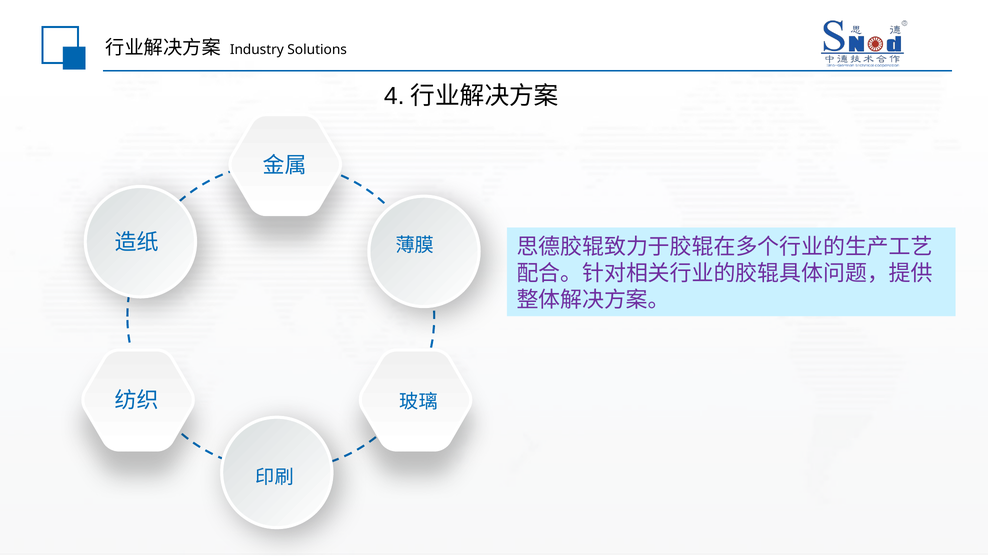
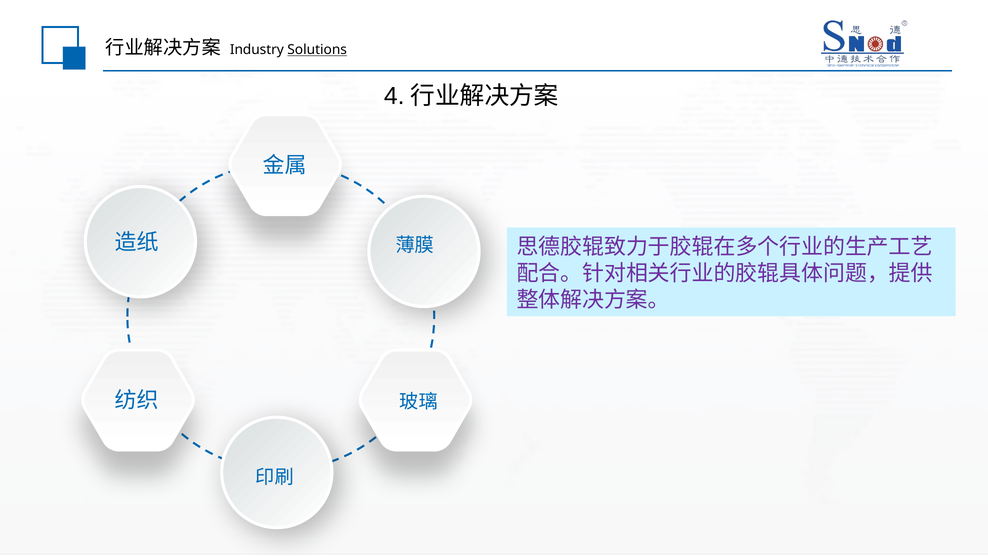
Solutions underline: none -> present
